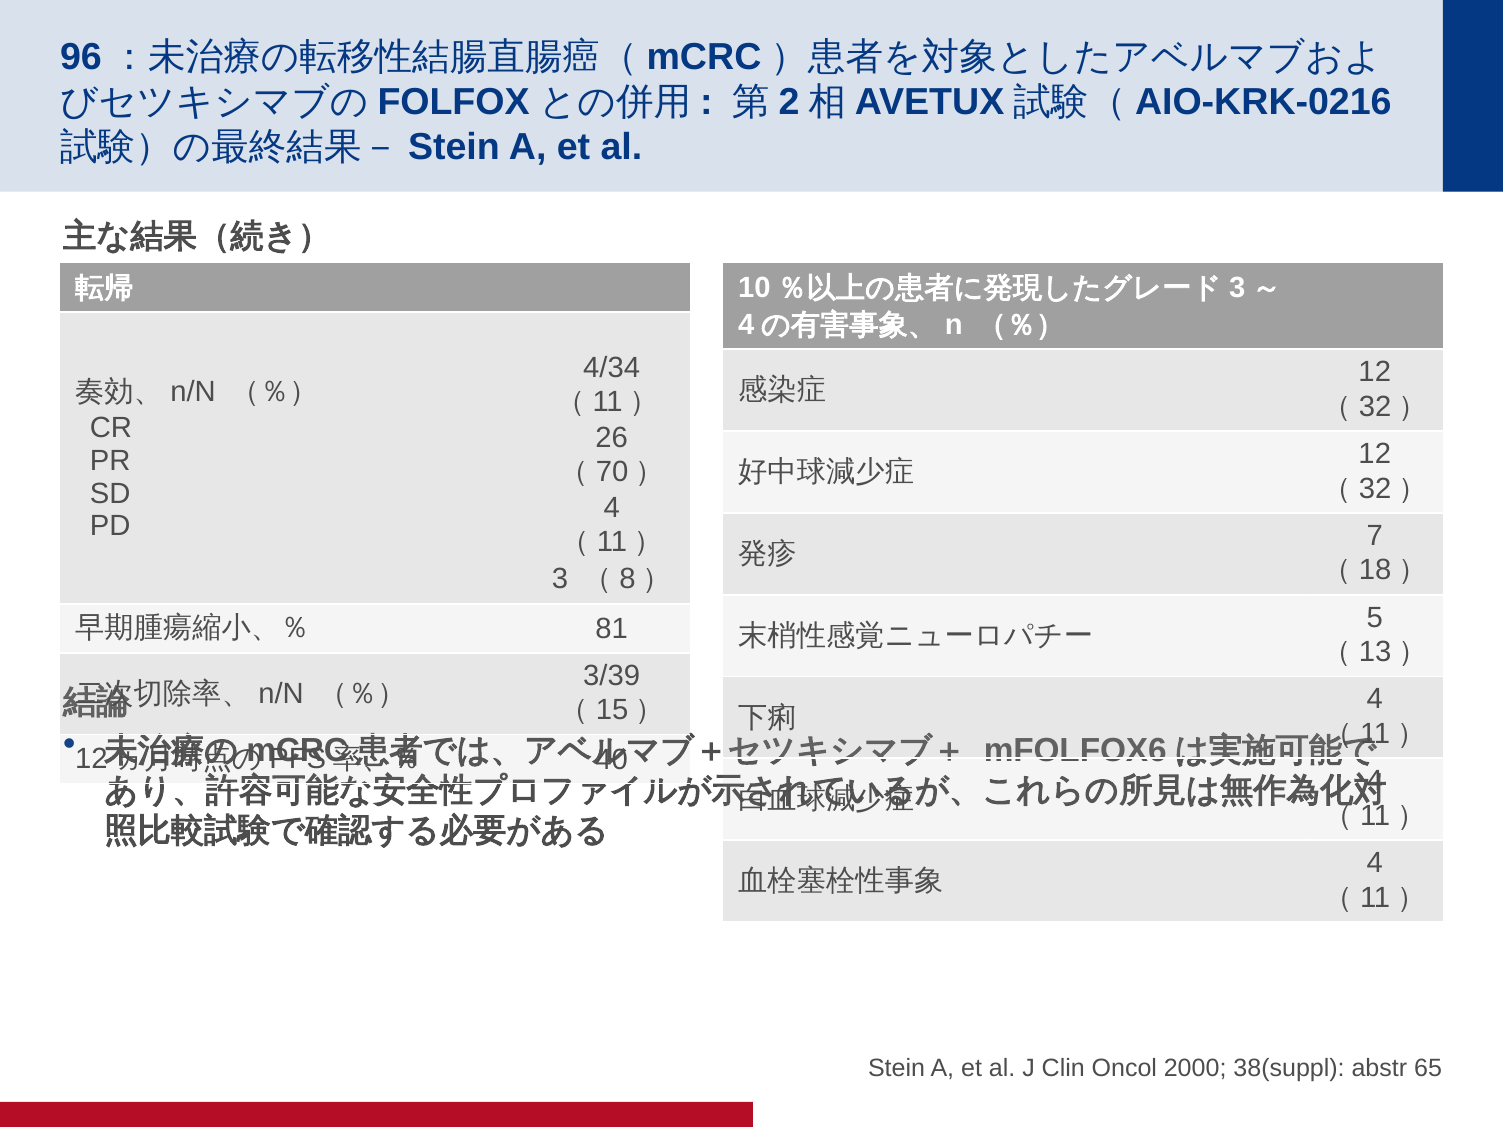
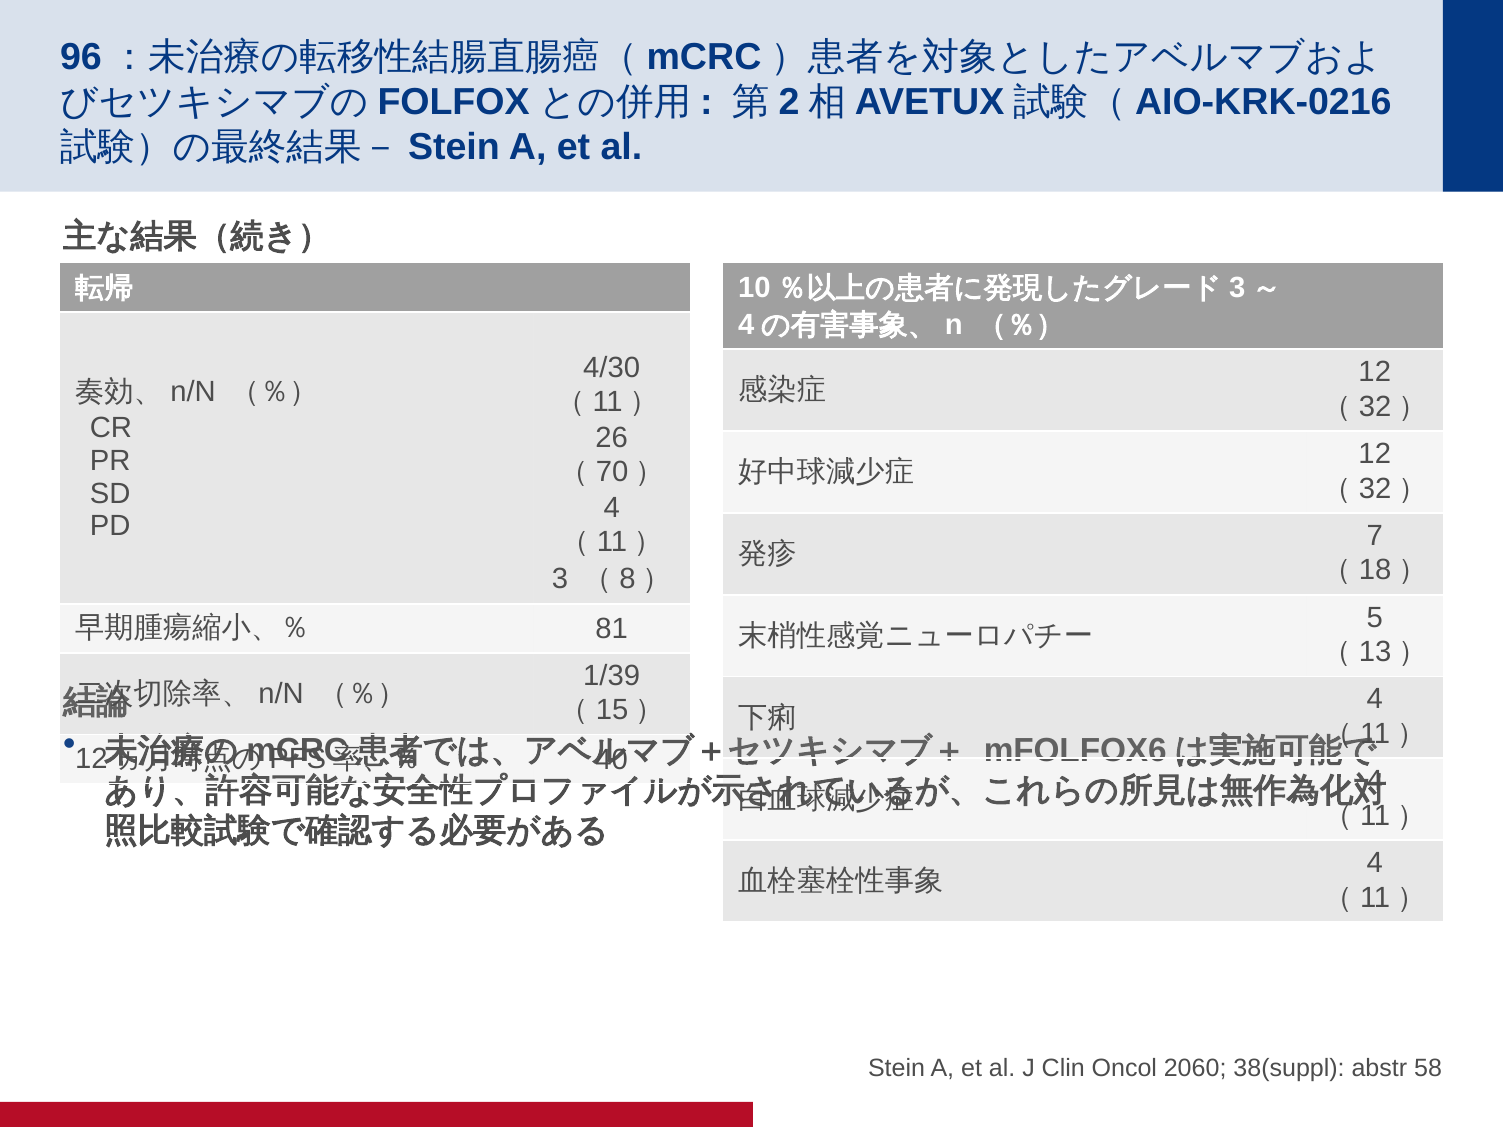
4/34: 4/34 -> 4/30
3/39: 3/39 -> 1/39
2000: 2000 -> 2060
65: 65 -> 58
